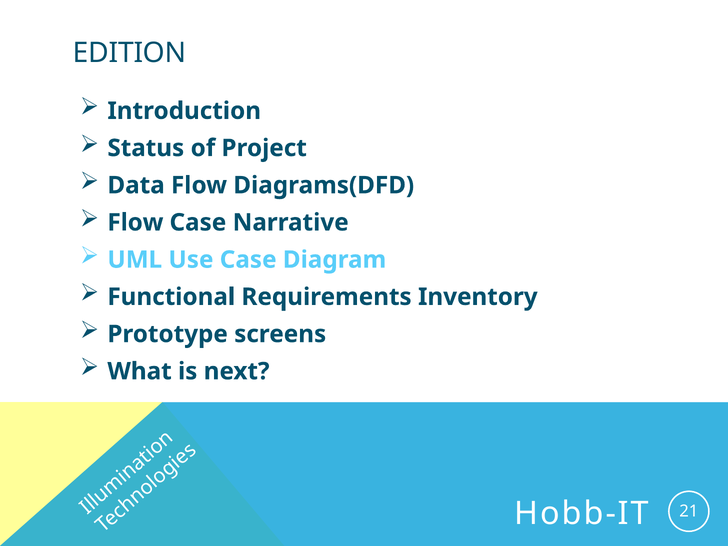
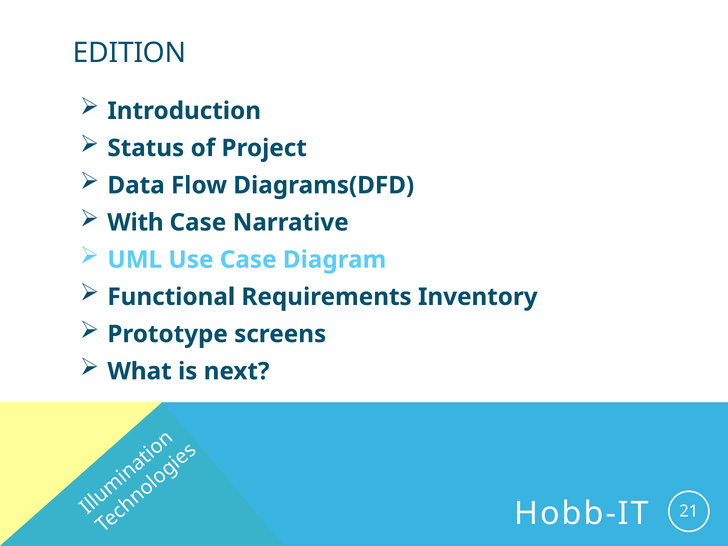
Flow at (135, 223): Flow -> With
